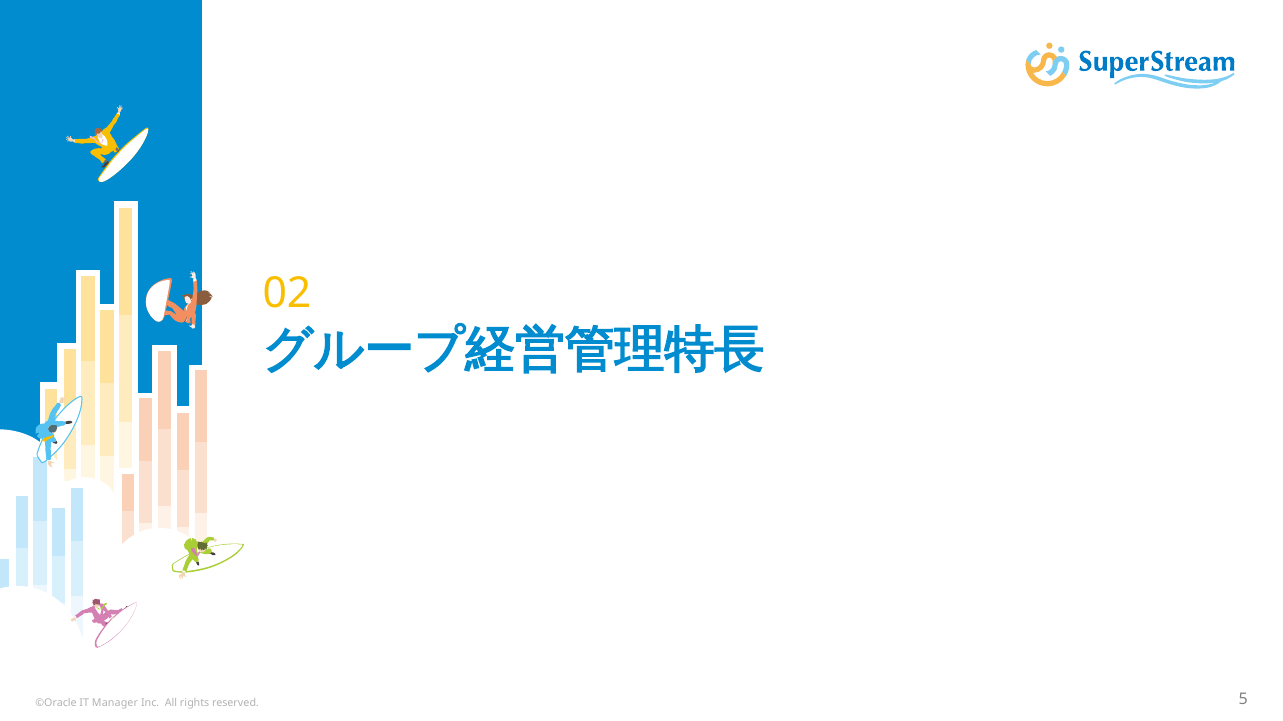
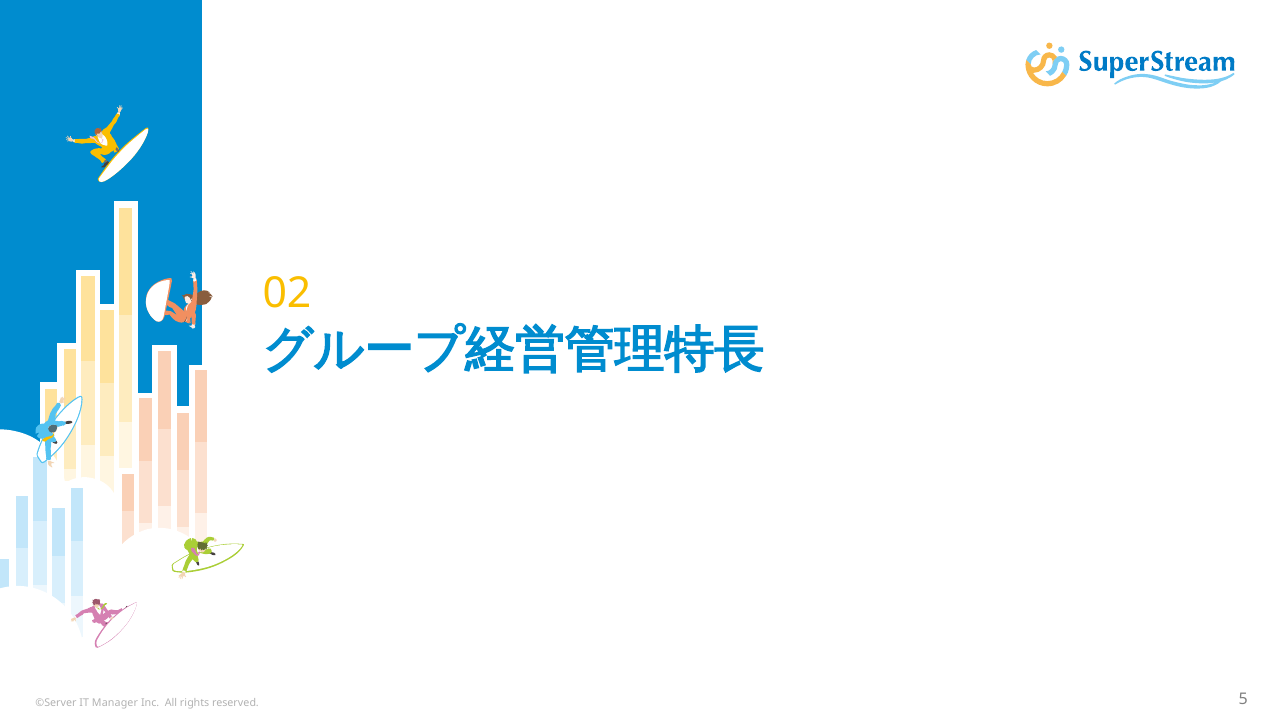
©Oracle: ©Oracle -> ©Server
